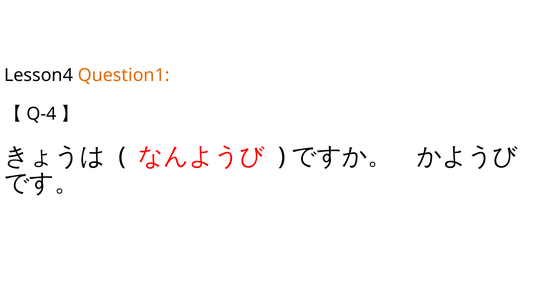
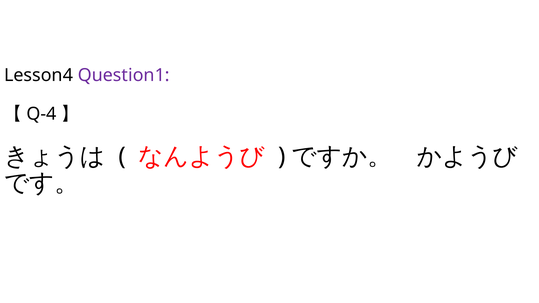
Question1 colour: orange -> purple
